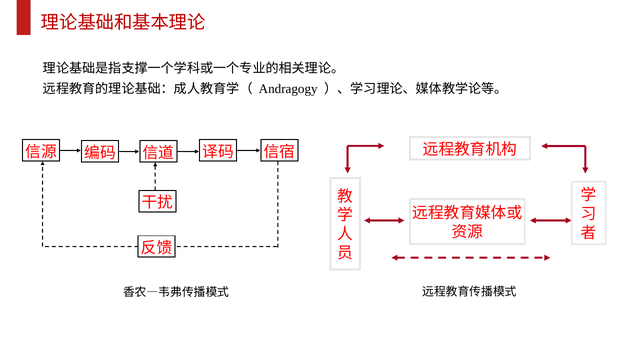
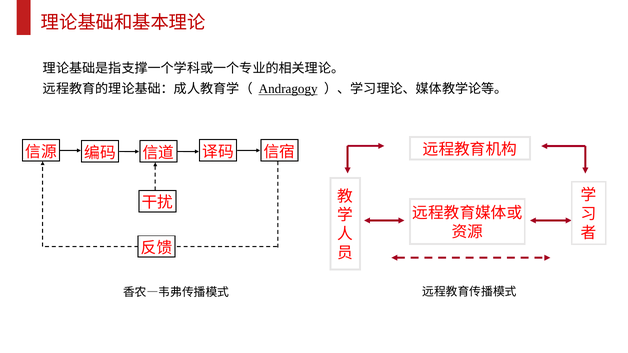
Andragogy underline: none -> present
